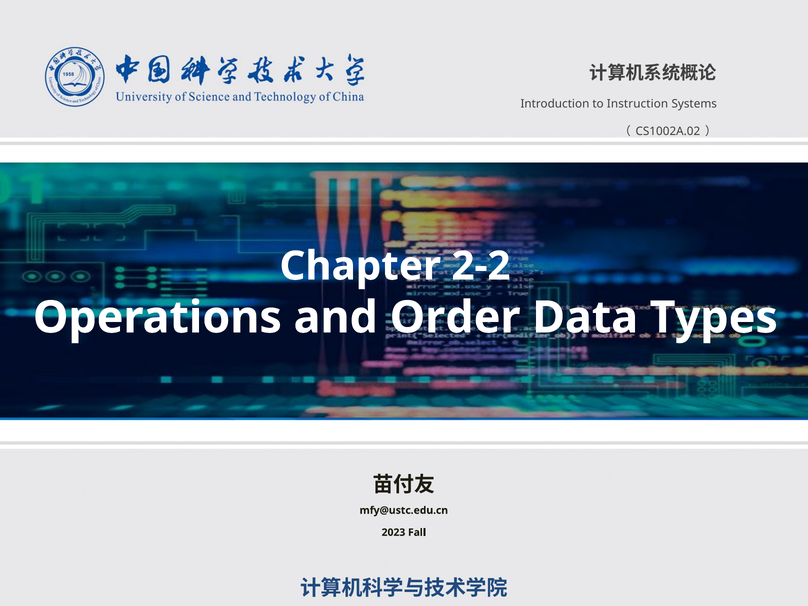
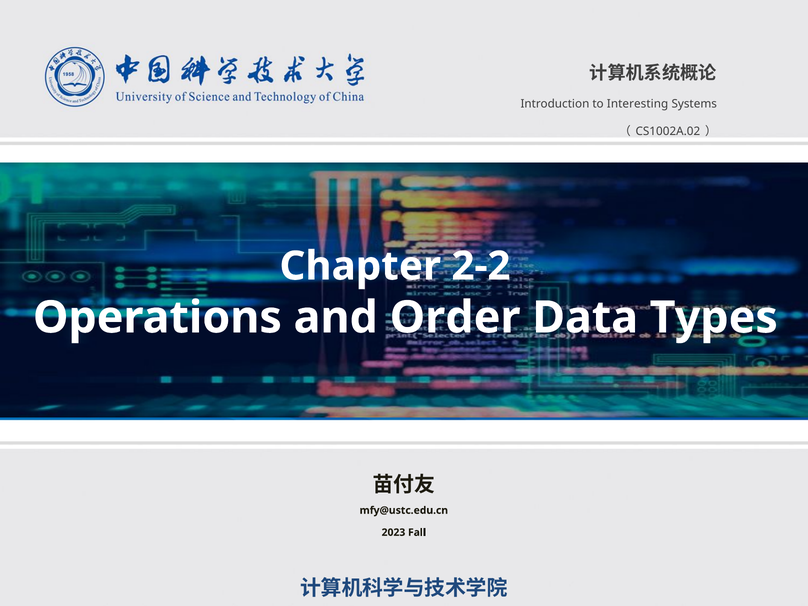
Instruction: Instruction -> Interesting
